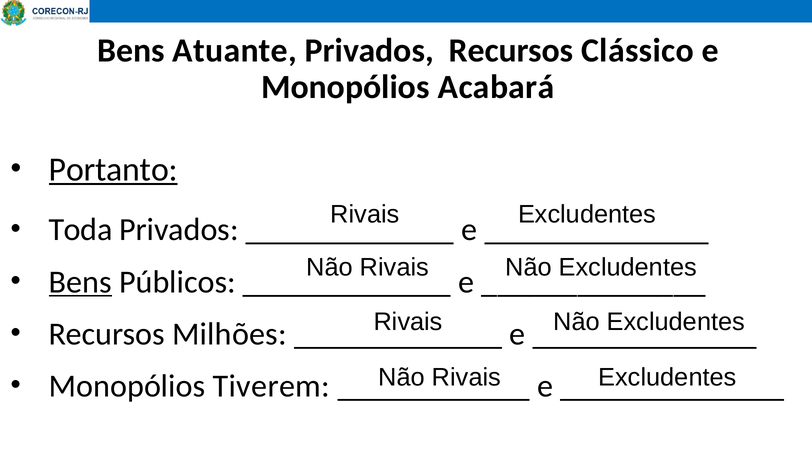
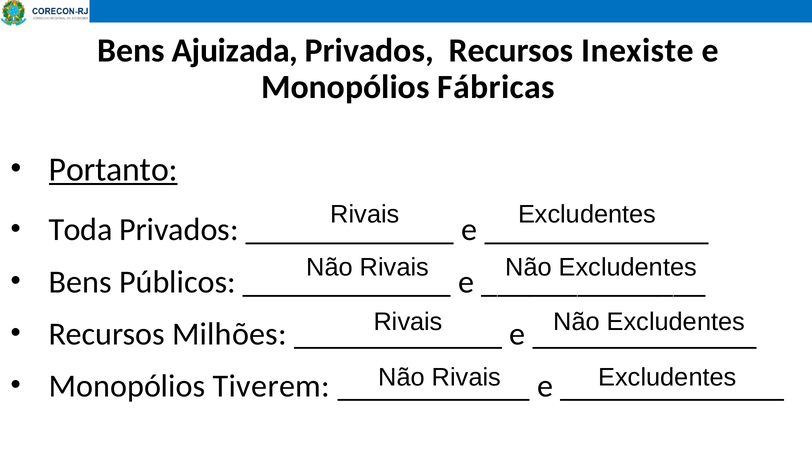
Atuante: Atuante -> Ajuizada
Clássico: Clássico -> Inexiste
Acabará: Acabará -> Fábricas
Bens at (80, 282) underline: present -> none
